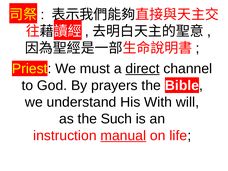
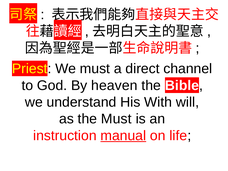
direct underline: present -> none
prayers: prayers -> heaven
the Such: Such -> Must
